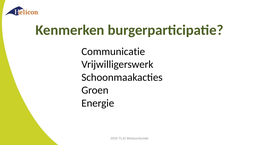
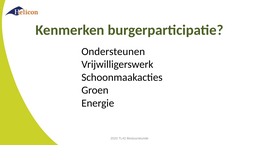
Communicatie: Communicatie -> Ondersteunen
